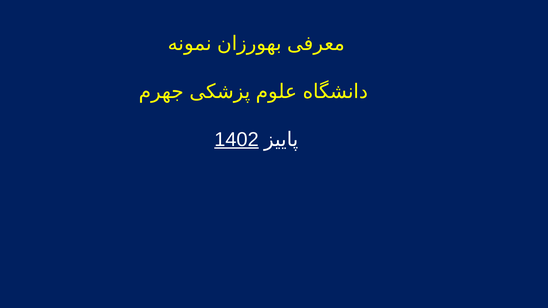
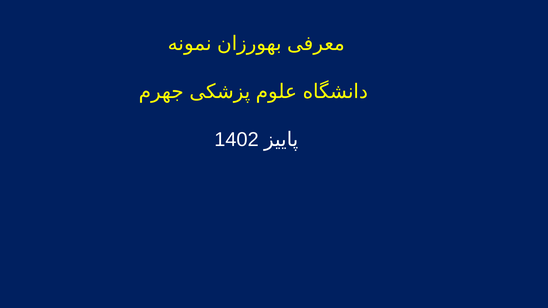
1402 underline: present -> none
